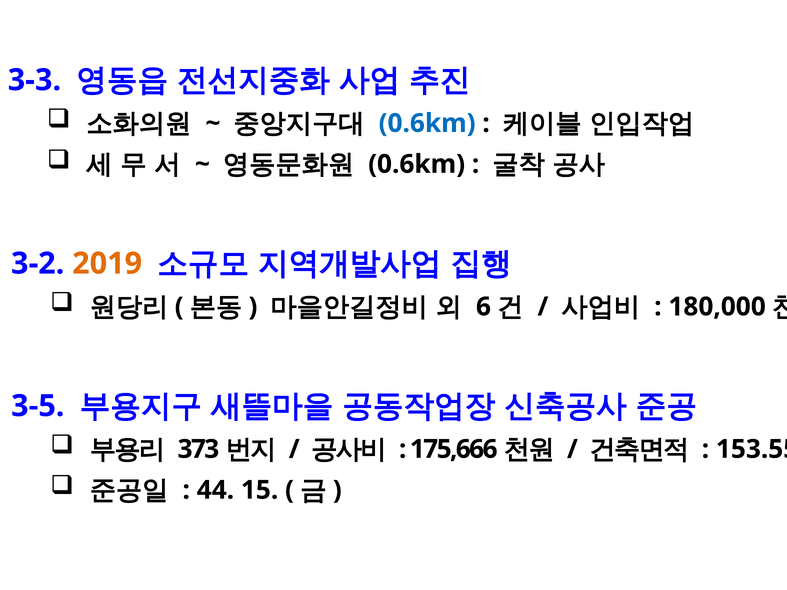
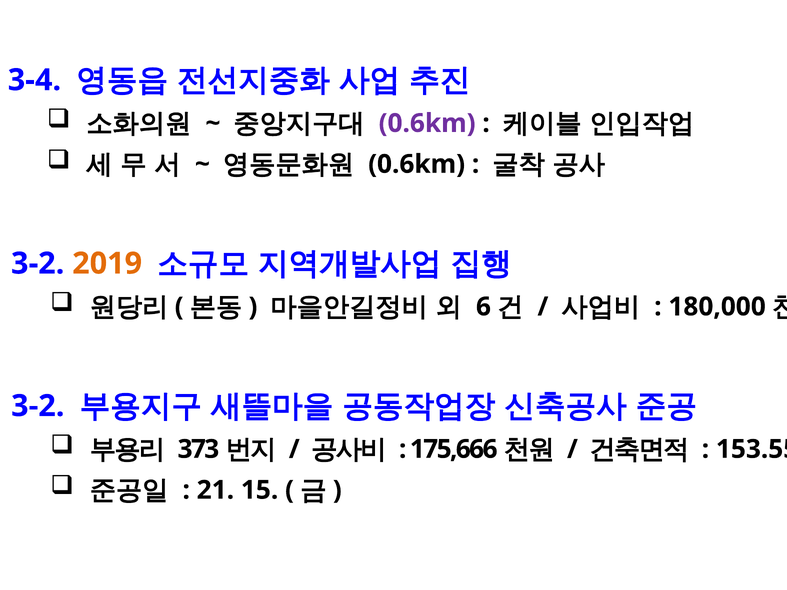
3-3: 3-3 -> 3-4
0.6km at (427, 123) colour: blue -> purple
3-5 at (38, 406): 3-5 -> 3-2
44: 44 -> 21
